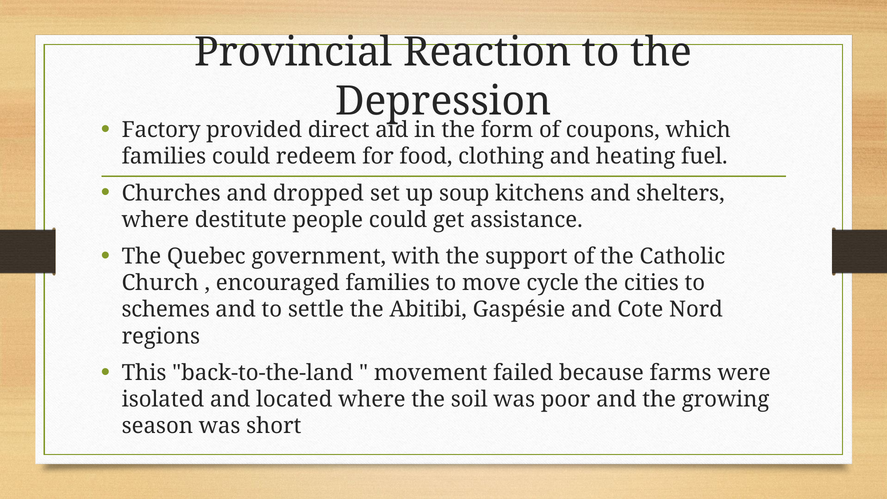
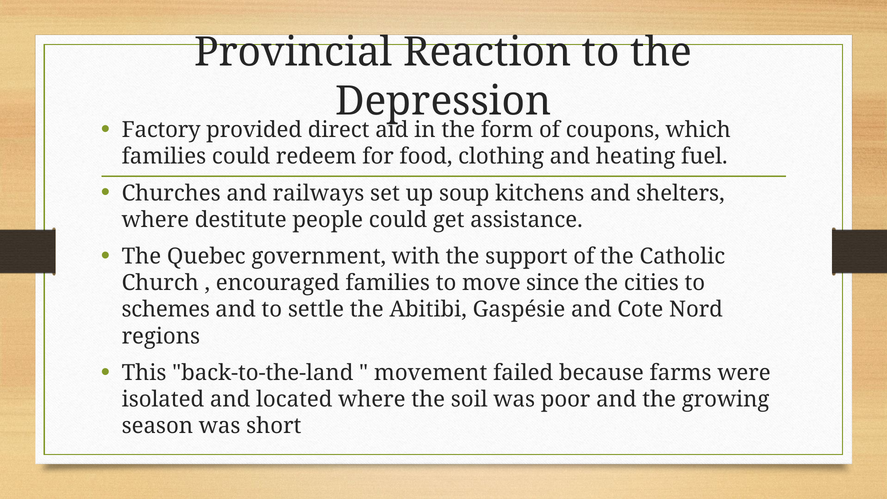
dropped: dropped -> railways
cycle: cycle -> since
